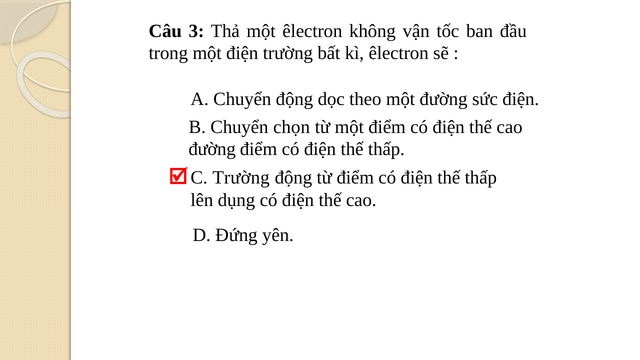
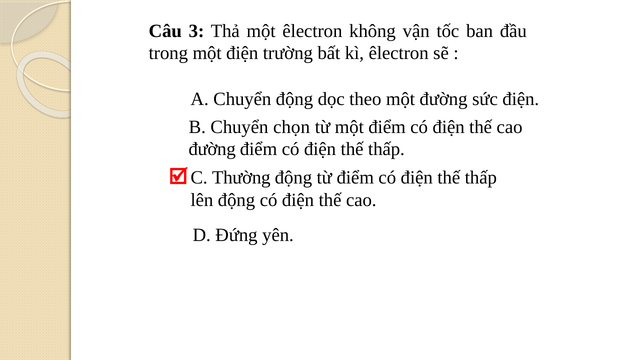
C Trường: Trường -> Thường
lên dụng: dụng -> động
